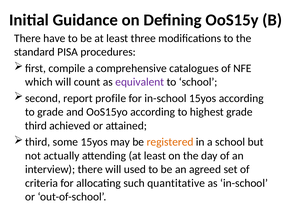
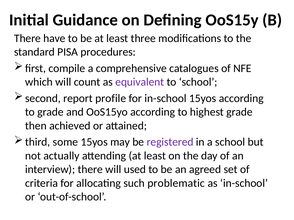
third at (36, 126): third -> then
registered colour: orange -> purple
quantitative: quantitative -> problematic
